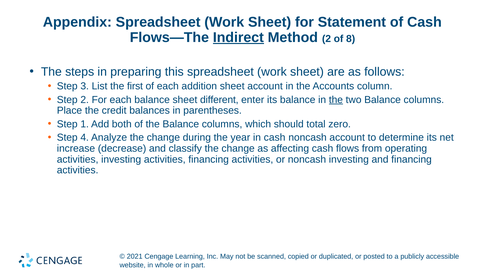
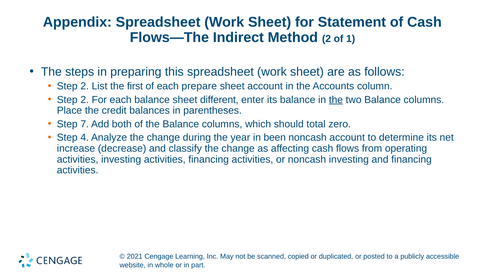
Indirect underline: present -> none
8: 8 -> 1
3 at (85, 86): 3 -> 2
addition: addition -> prepare
1: 1 -> 7
in cash: cash -> been
